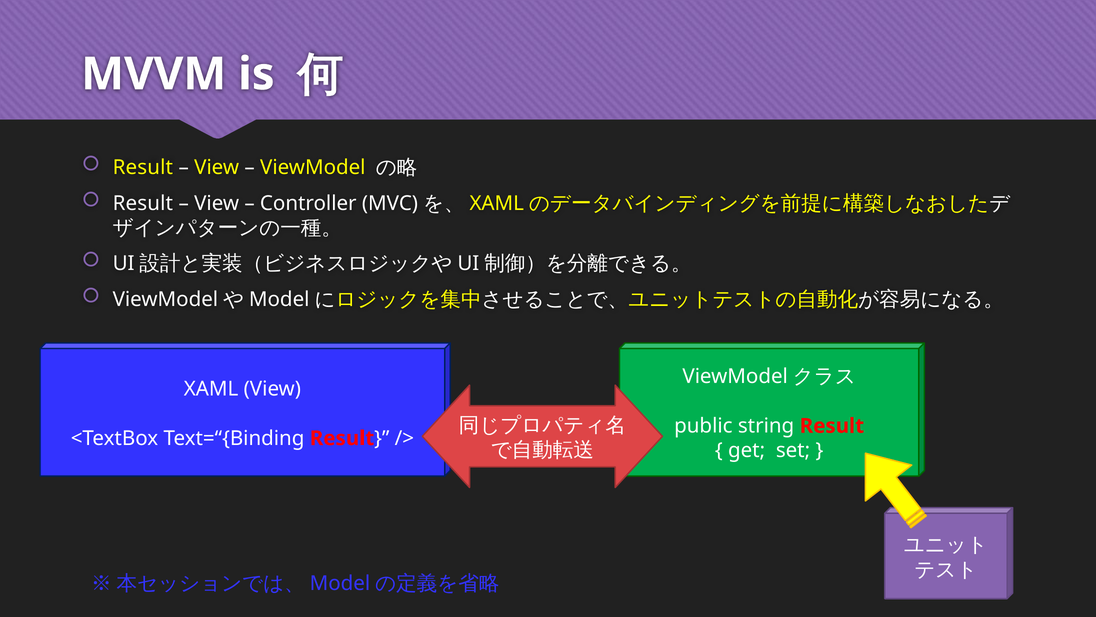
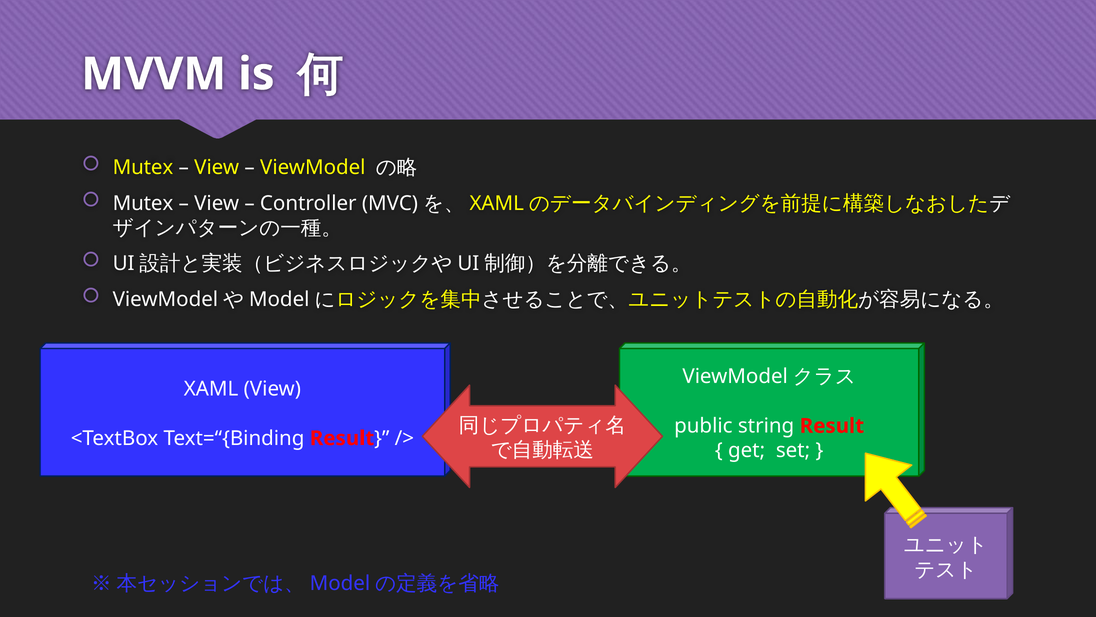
Result at (143, 167): Result -> Mutex
Result at (143, 203): Result -> Mutex
